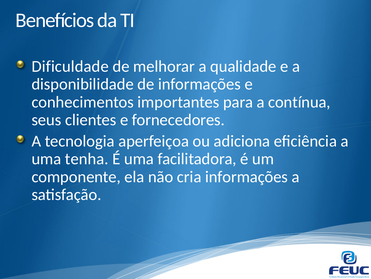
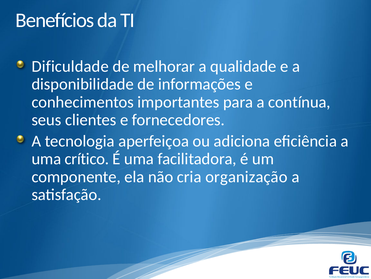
tenha: tenha -> crítico
cria informações: informações -> organização
